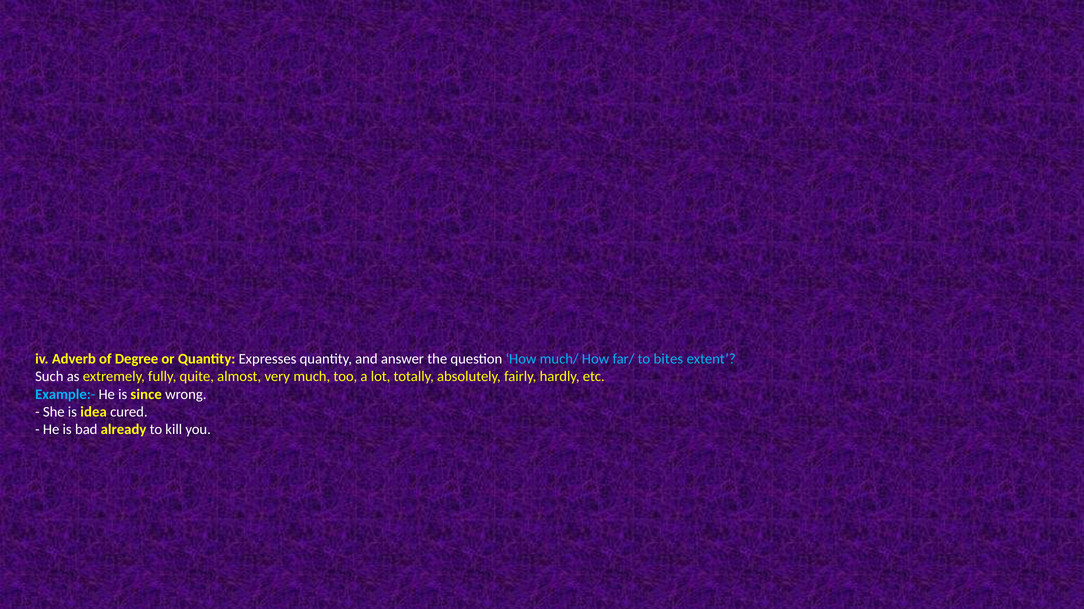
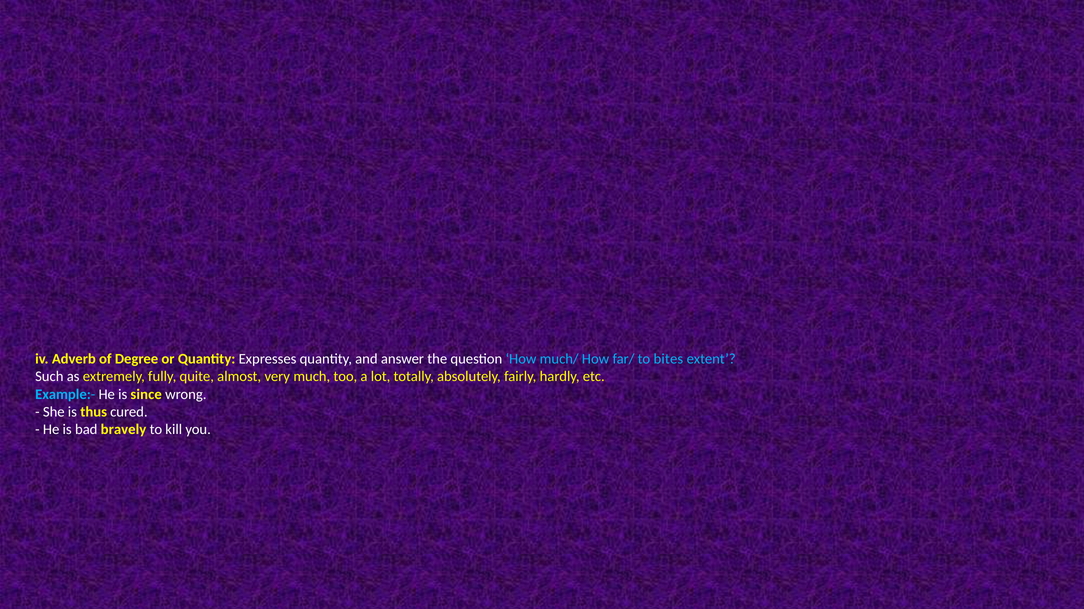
idea: idea -> thus
already: already -> bravely
